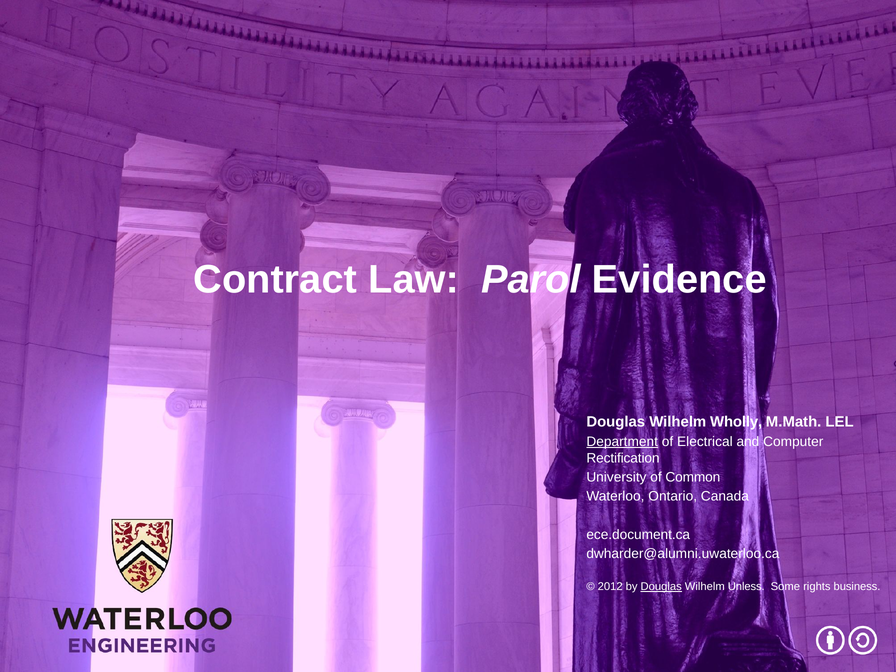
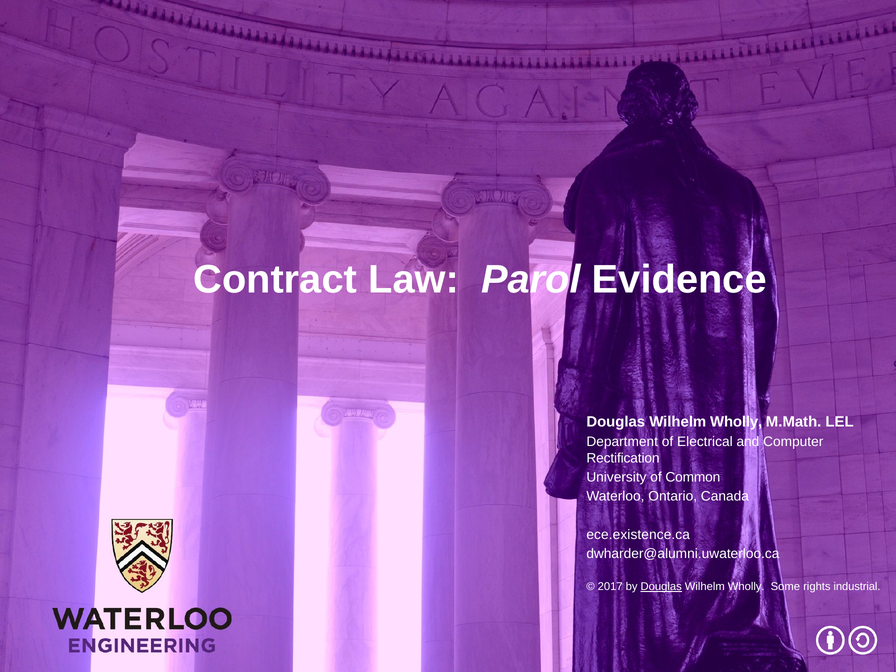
Department underline: present -> none
ece.document.ca: ece.document.ca -> ece.existence.ca
2012: 2012 -> 2017
Unless at (746, 587): Unless -> Wholly
business: business -> industrial
